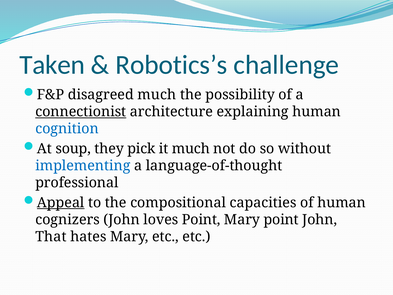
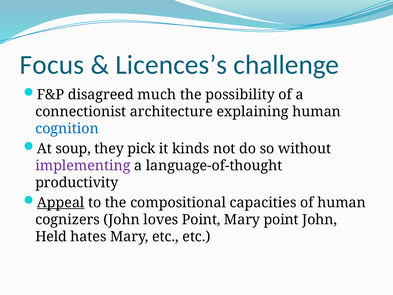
Taken: Taken -> Focus
Robotics’s: Robotics’s -> Licences’s
connectionist underline: present -> none
it much: much -> kinds
implementing colour: blue -> purple
professional: professional -> productivity
That: That -> Held
